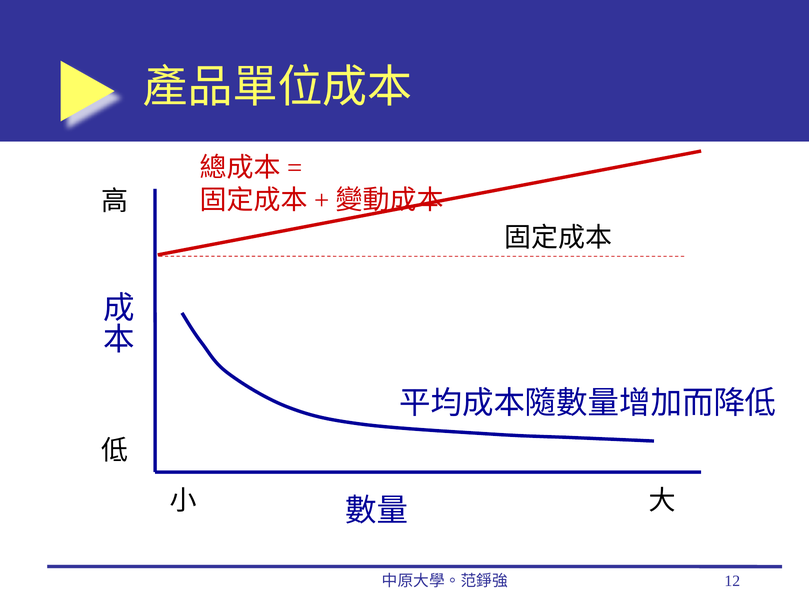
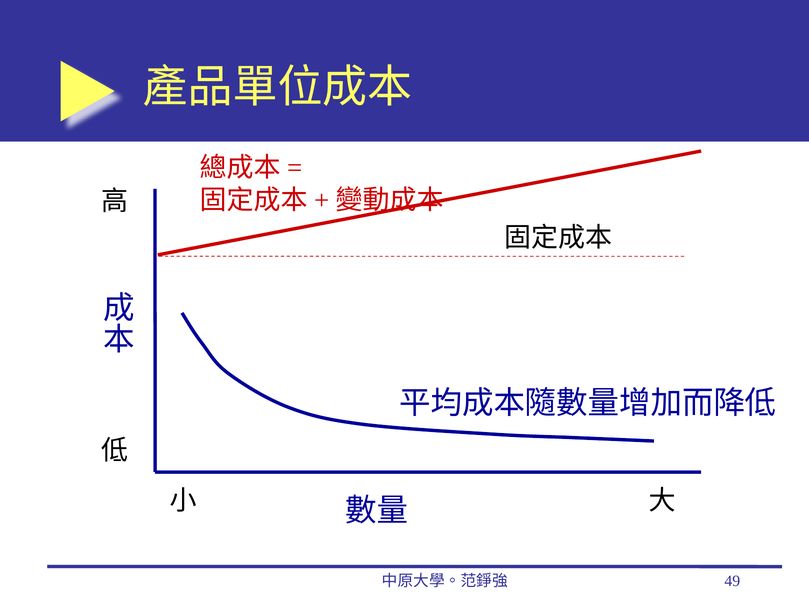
12: 12 -> 49
